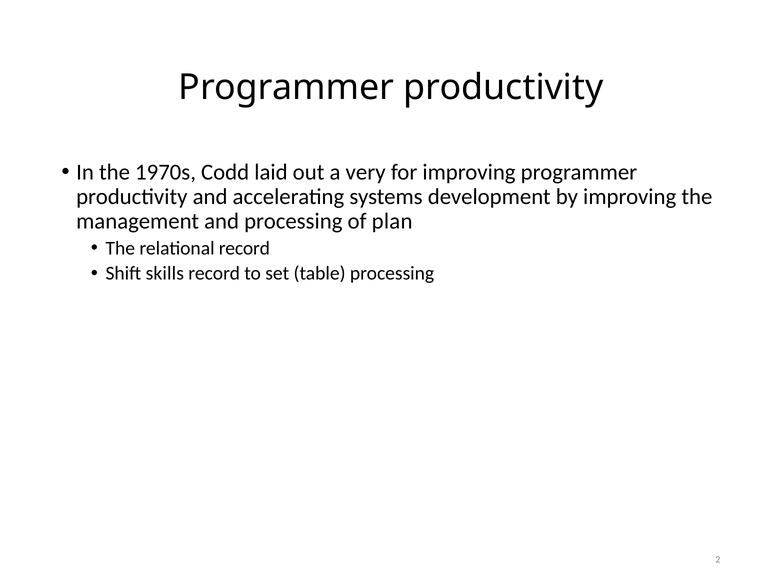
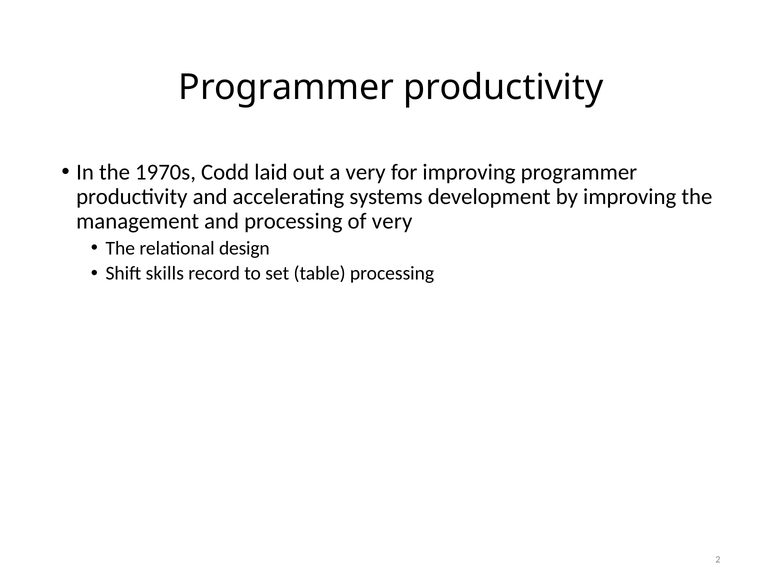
of plan: plan -> very
relational record: record -> design
